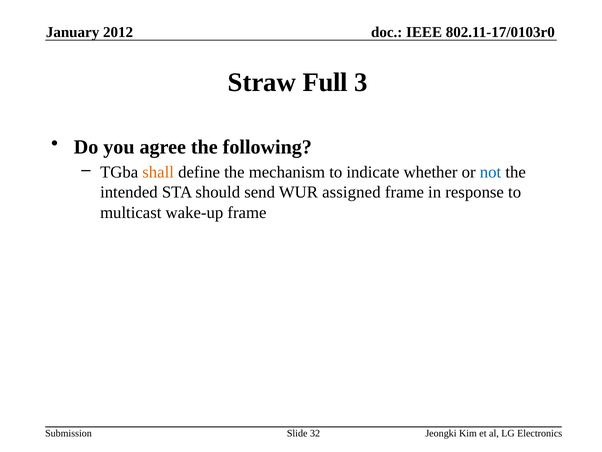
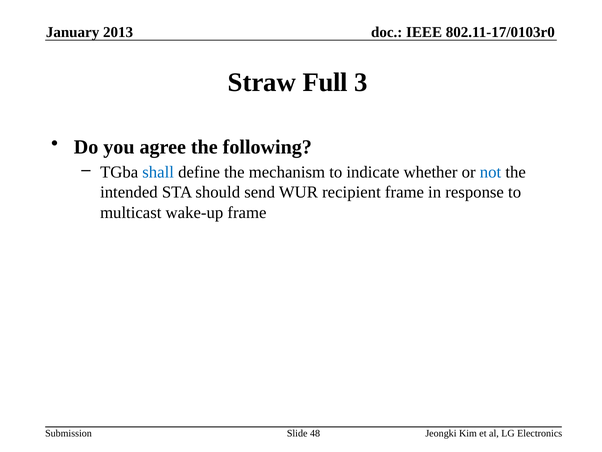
2012: 2012 -> 2013
shall colour: orange -> blue
assigned: assigned -> recipient
32: 32 -> 48
